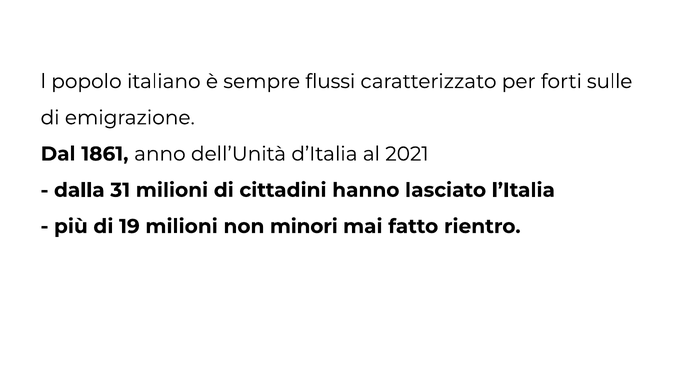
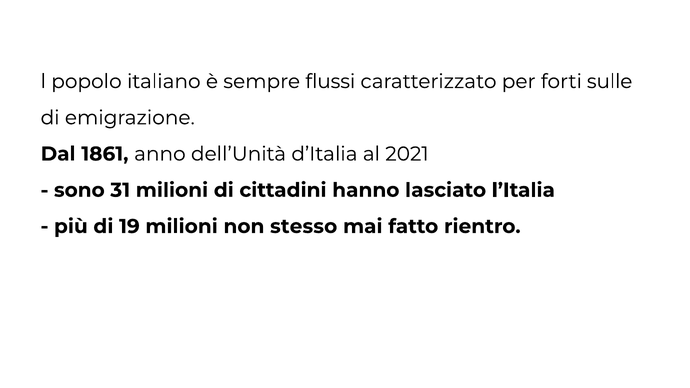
dalla: dalla -> sono
minori: minori -> stesso
